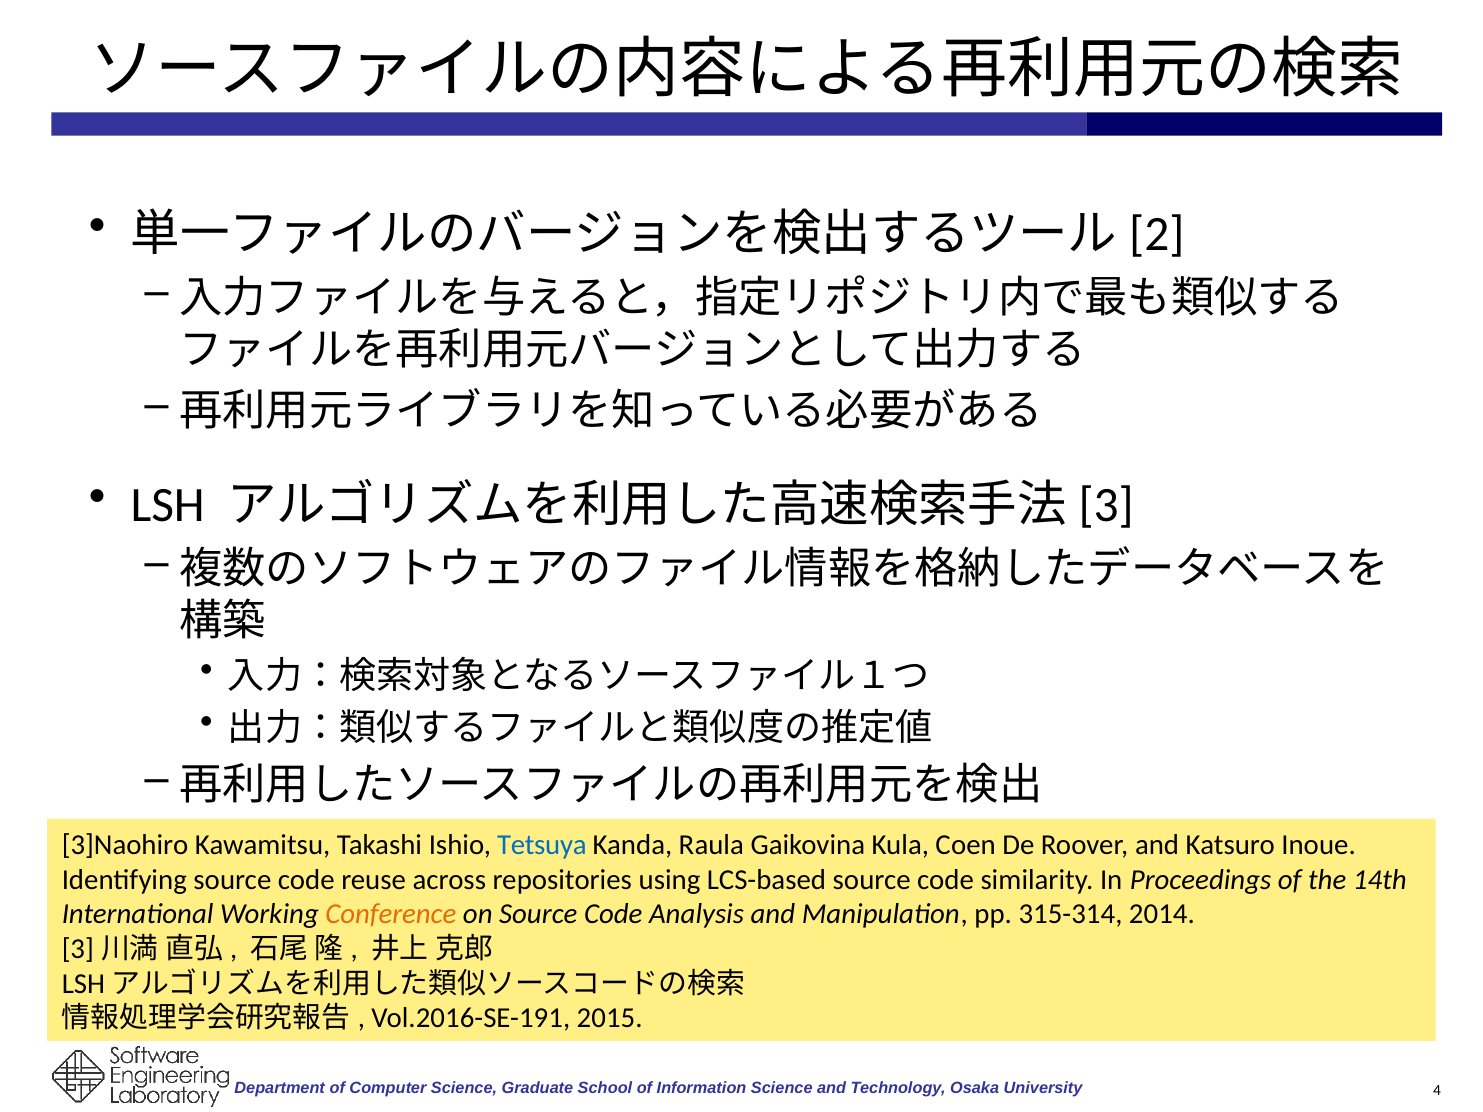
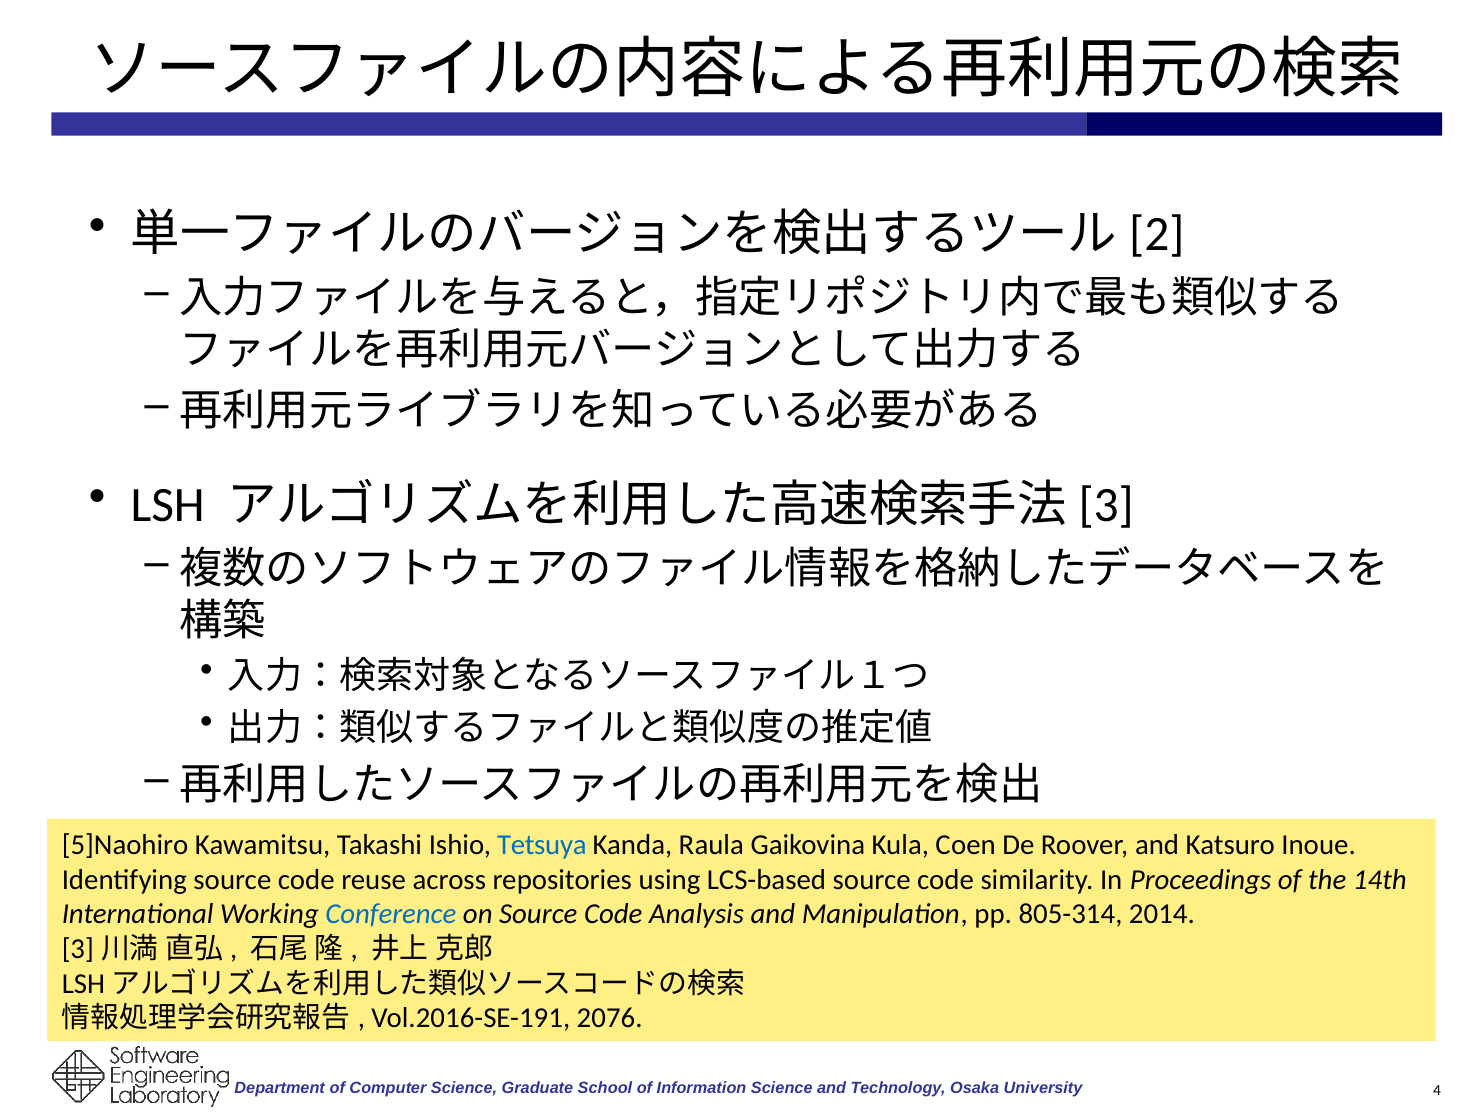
3]Naohiro: 3]Naohiro -> 5]Naohiro
Conference colour: orange -> blue
315-314: 315-314 -> 805-314
2015: 2015 -> 2076
